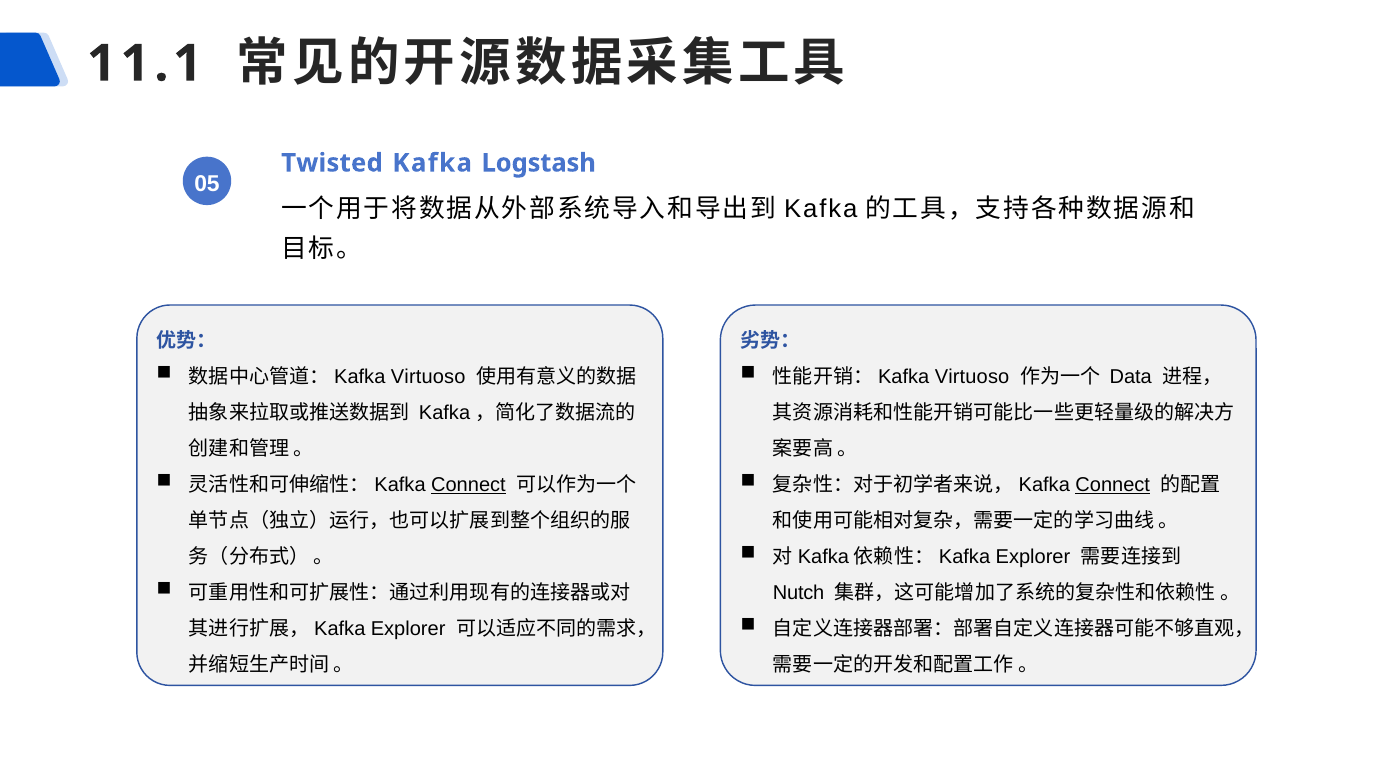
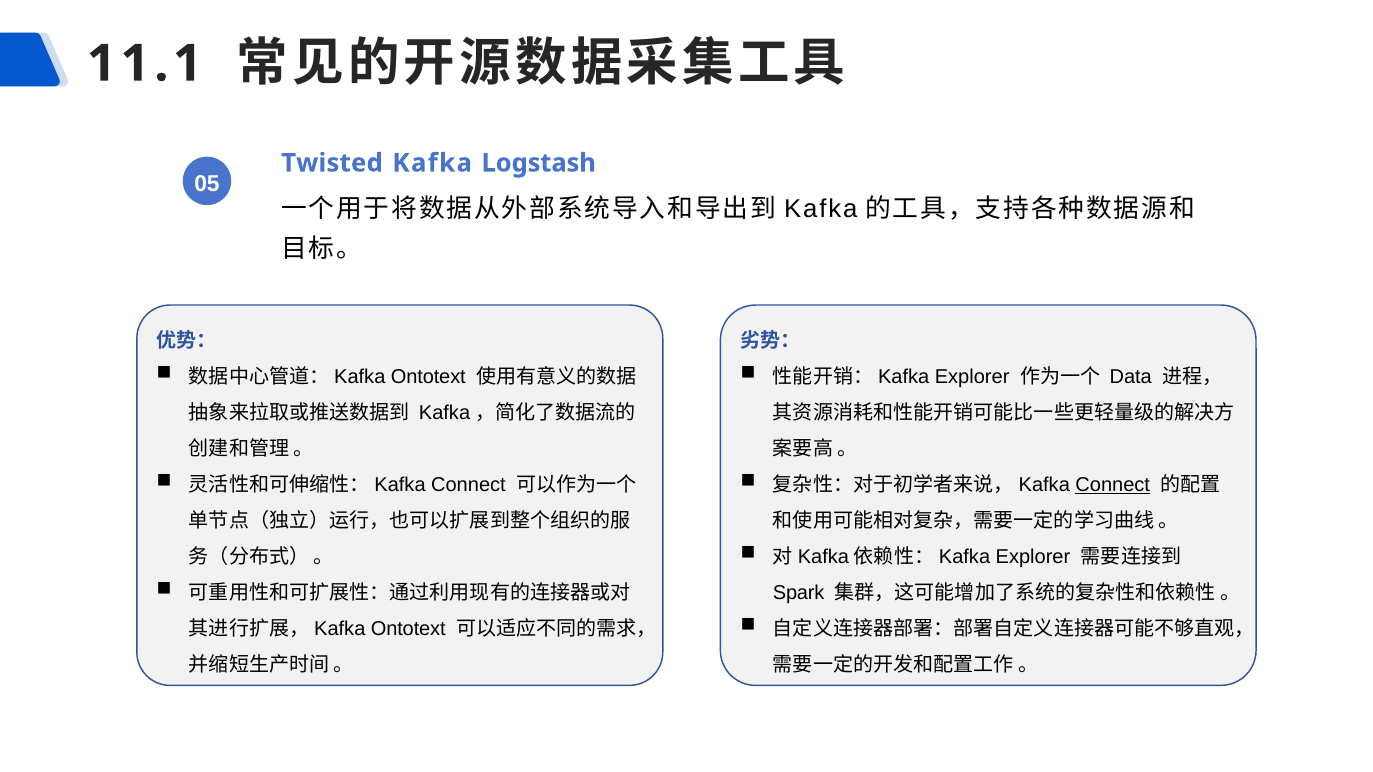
Virtuoso at (428, 377): Virtuoso -> Ontotext
Virtuoso at (972, 377): Virtuoso -> Explorer
Connect at (468, 485) underline: present -> none
Nutch: Nutch -> Spark
Explorer at (408, 629): Explorer -> Ontotext
